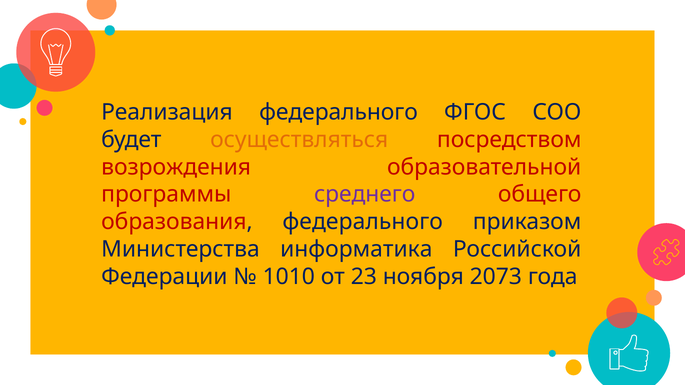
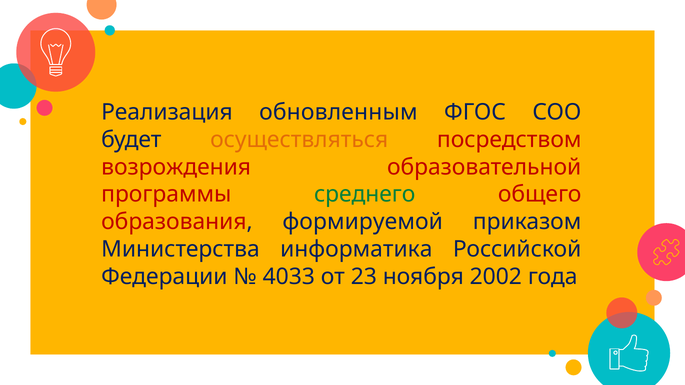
Реализация федерального: федерального -> обновленным
среднего colour: purple -> green
образования федерального: федерального -> формируемой
1010: 1010 -> 4033
2073: 2073 -> 2002
